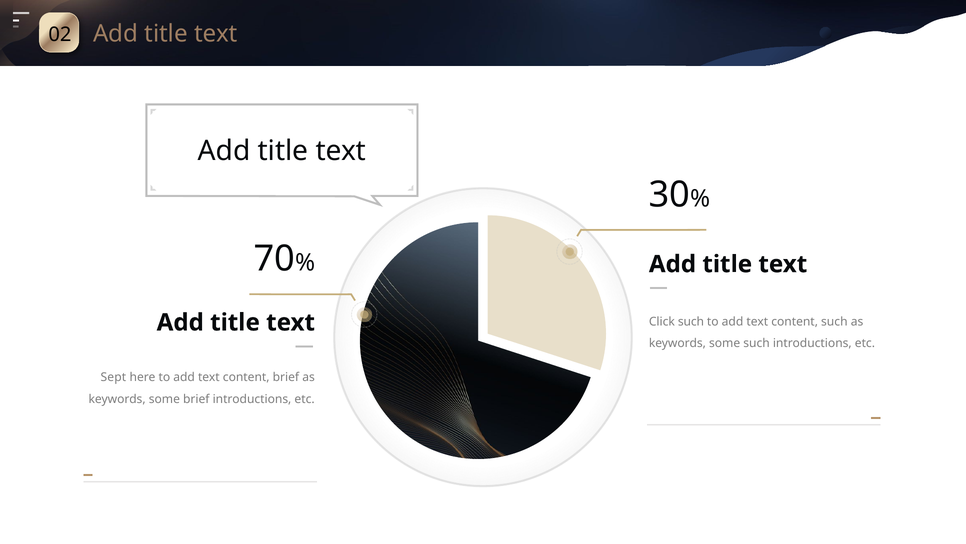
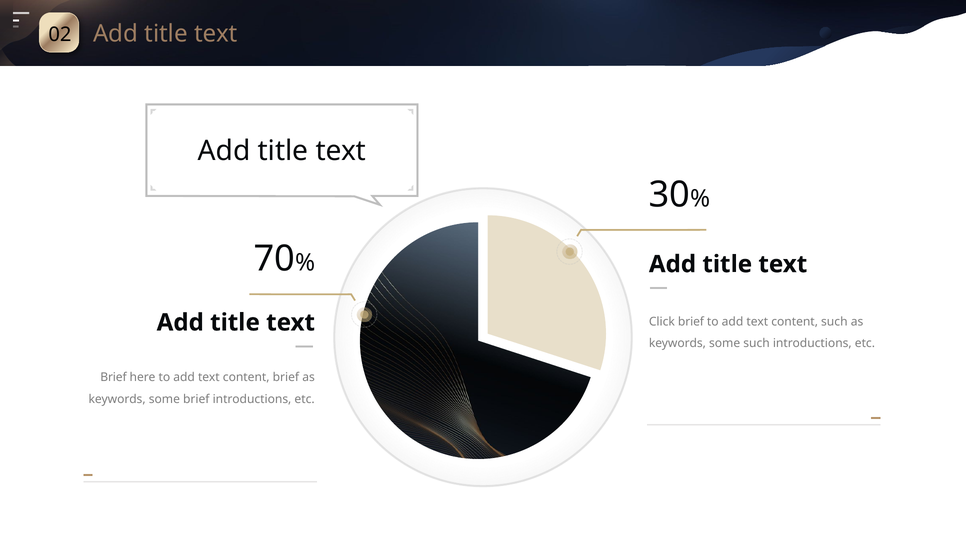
Click such: such -> brief
Sept at (113, 377): Sept -> Brief
